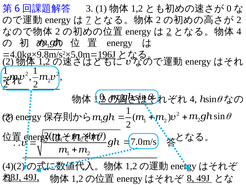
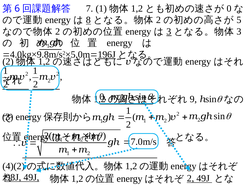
3 at (90, 8): 3 -> 7
7: 7 -> 8
2 at (239, 20): 2 -> 5
2 at (169, 31): 2 -> 3
4 at (239, 31): 4 -> 3
4 at (193, 99): 4 -> 9
8 at (190, 178): 8 -> 2
